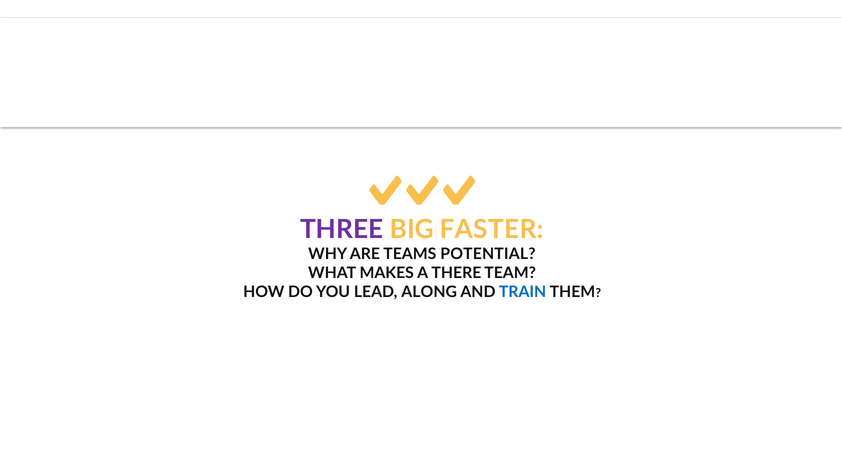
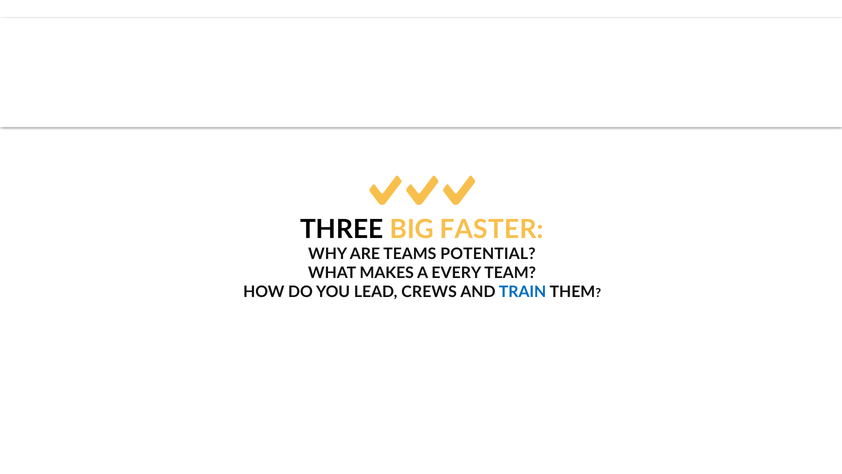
THREE colour: purple -> black
THERE: THERE -> EVERY
ALONG: ALONG -> CREWS
